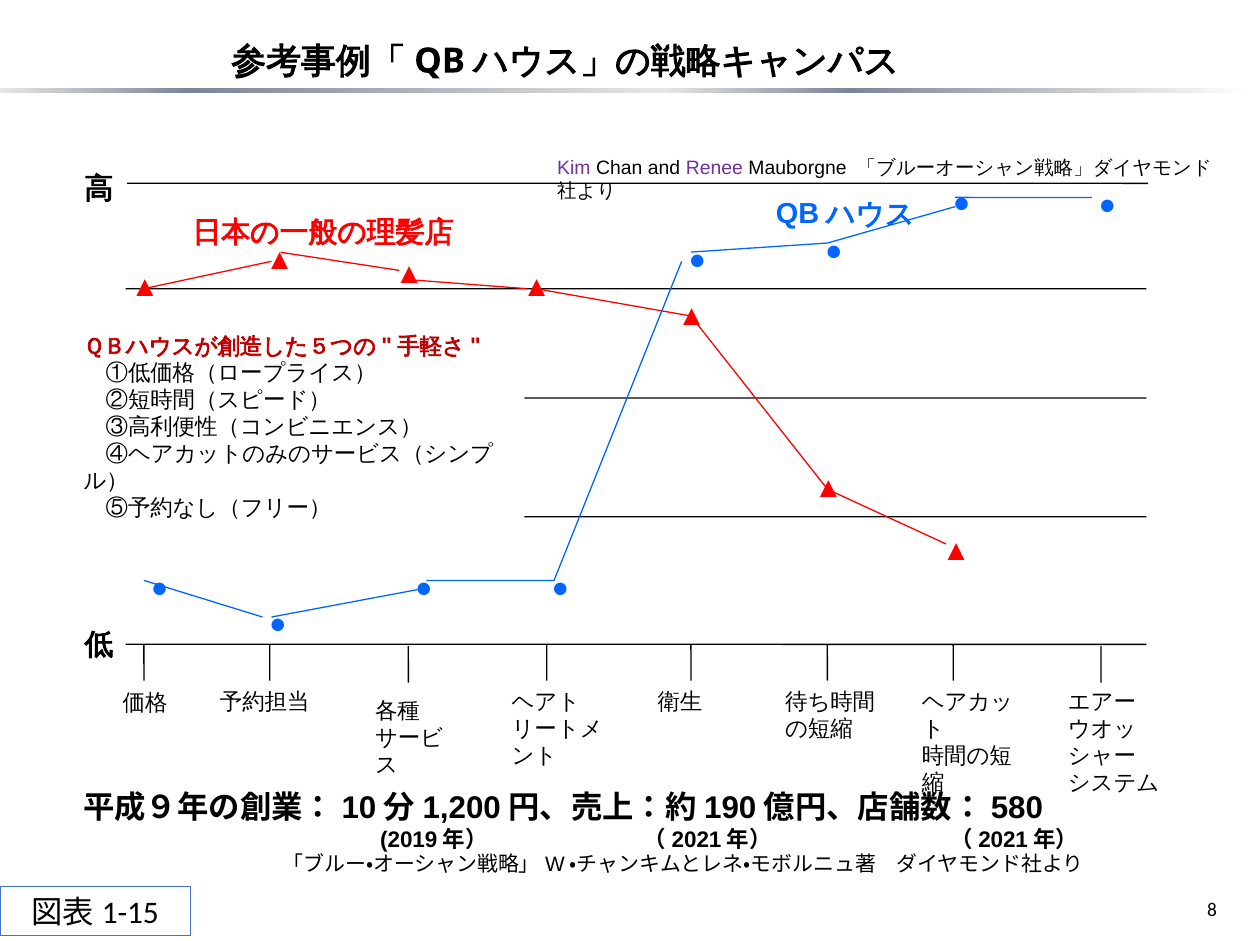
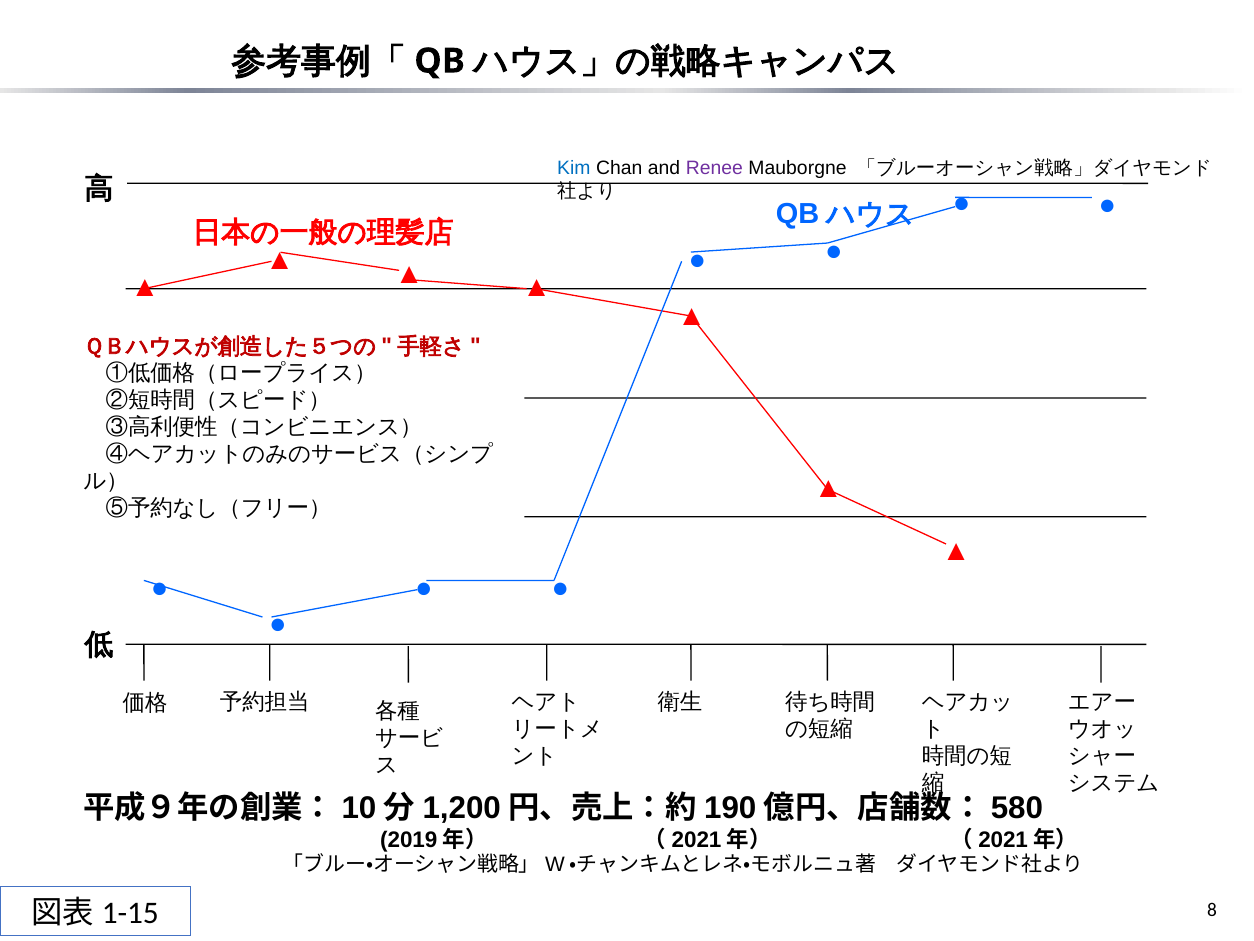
Kim colour: purple -> blue
